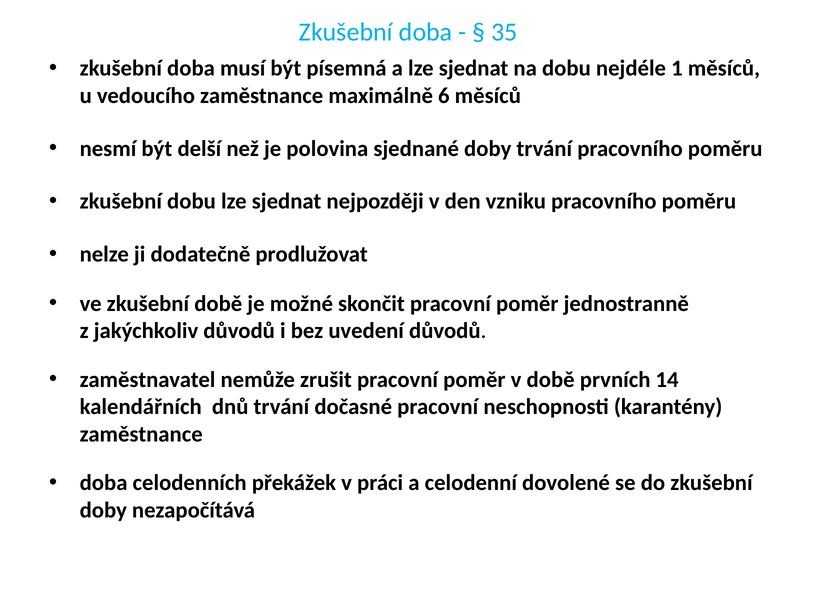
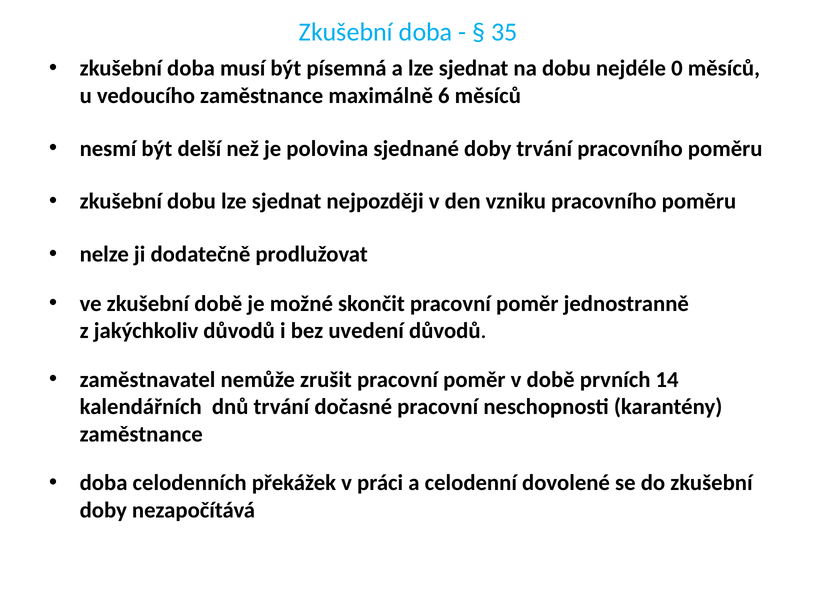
1: 1 -> 0
